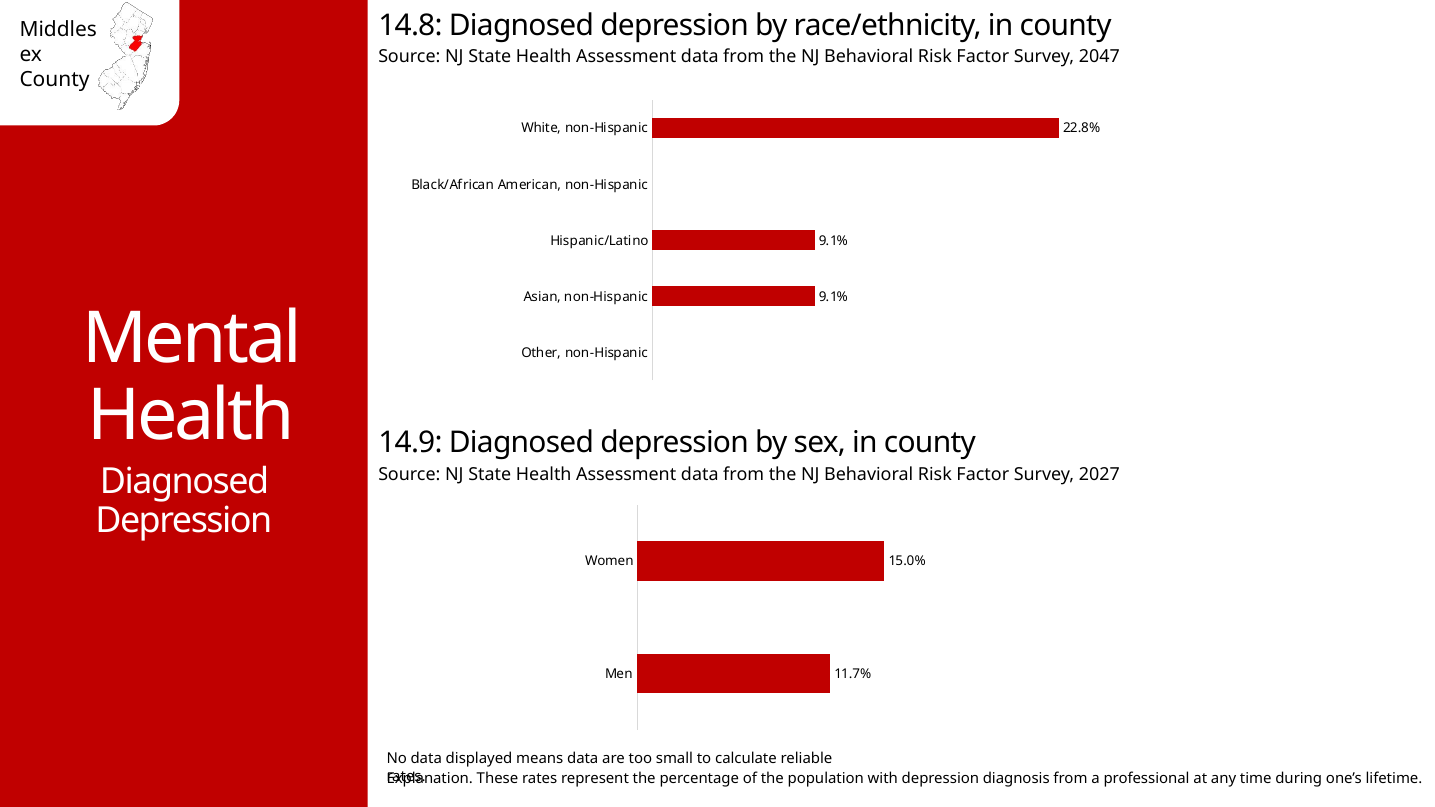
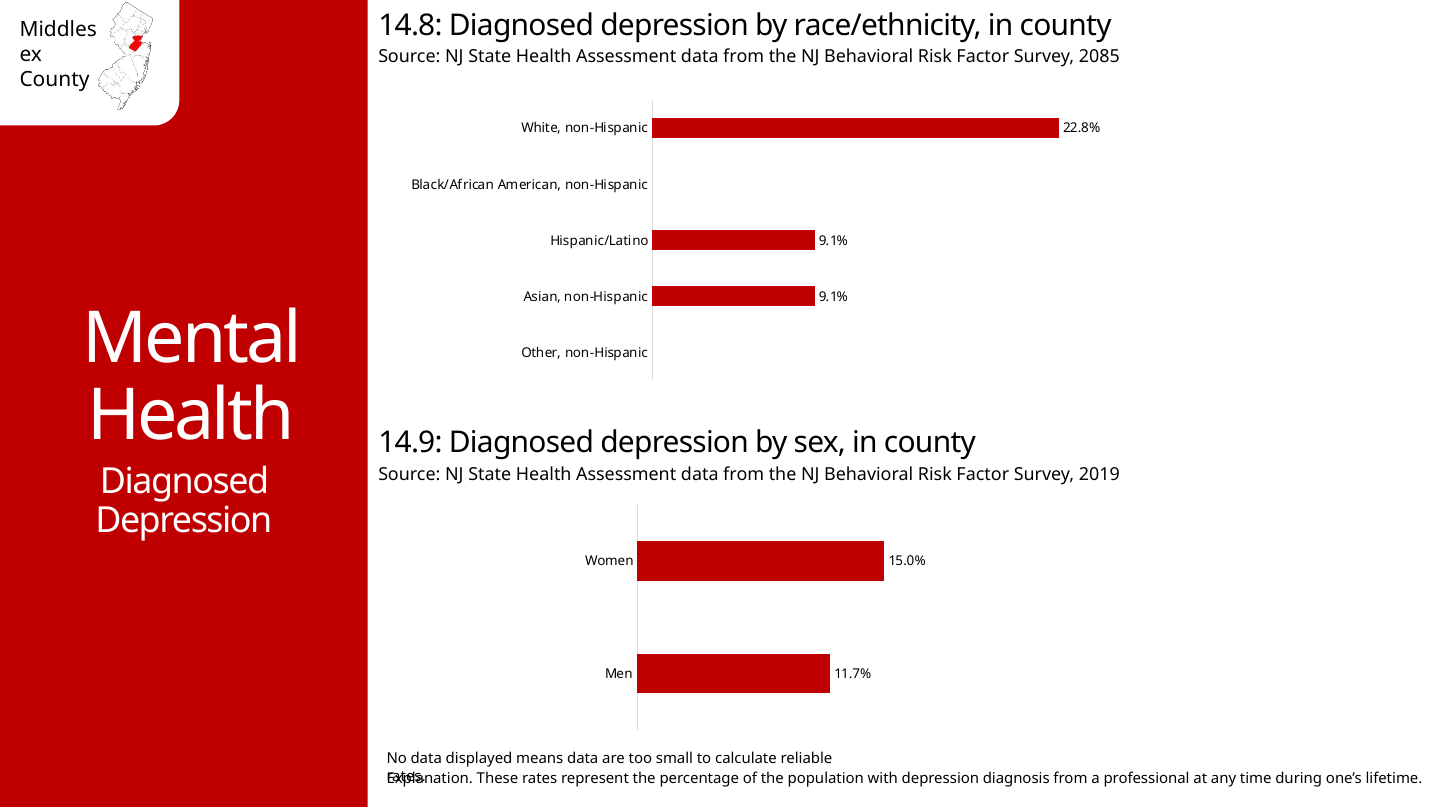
2047: 2047 -> 2085
2027: 2027 -> 2019
